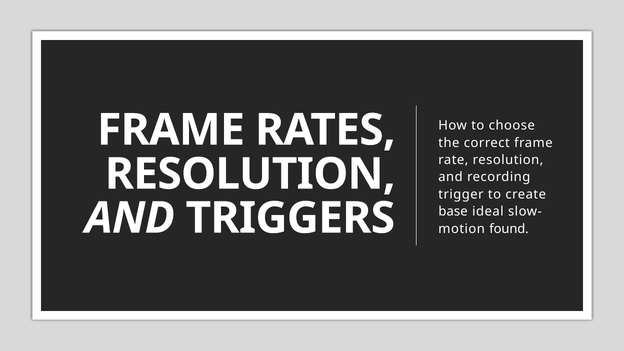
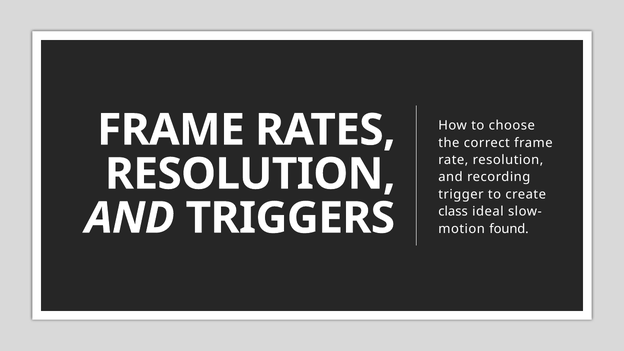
base: base -> class
